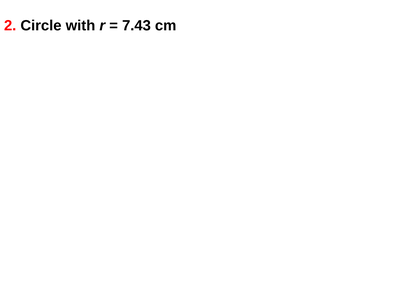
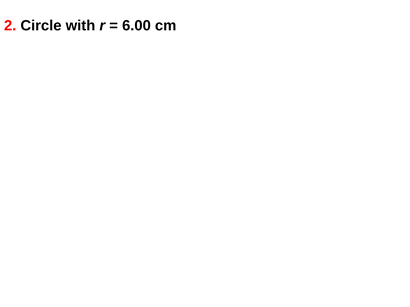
7.43: 7.43 -> 6.00
